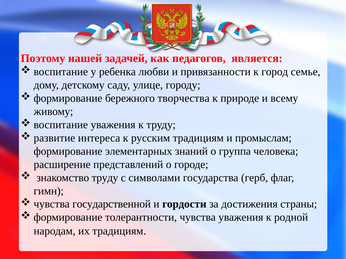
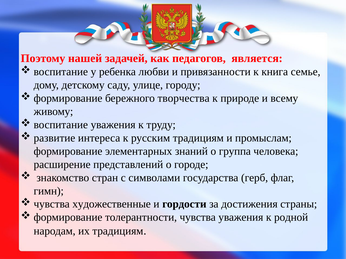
город: город -> книга
знакомство труду: труду -> стран
государственной: государственной -> художественные
